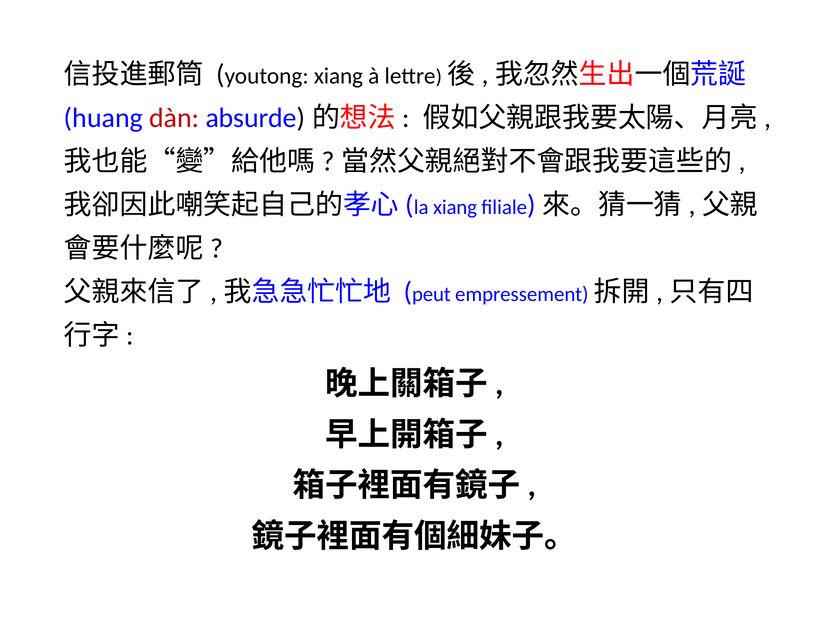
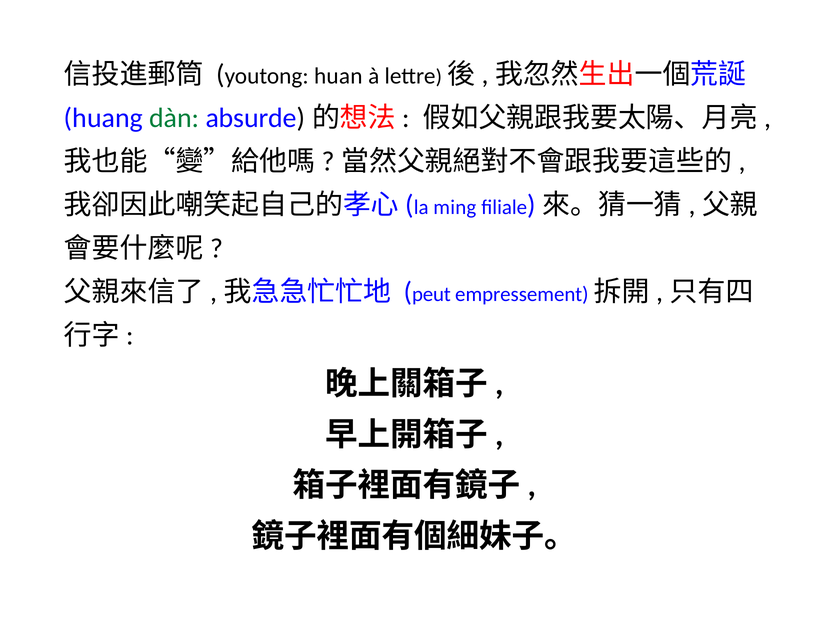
youtong xiang: xiang -> huan
dàn colour: red -> green
xiang at (455, 207): xiang -> ming
